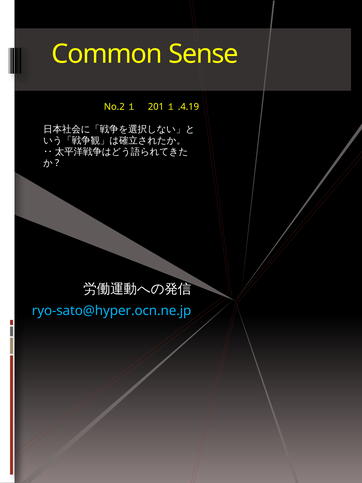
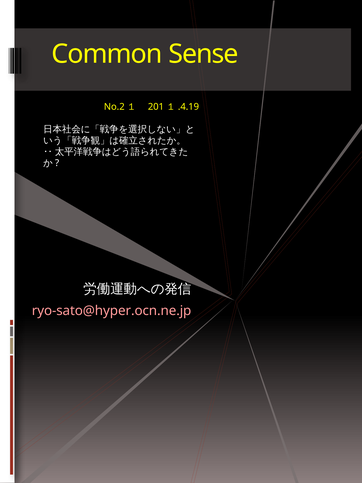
ryo-sato@hyper.ocn.ne.jp colour: light blue -> pink
